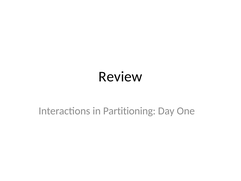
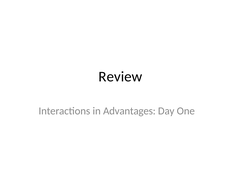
Partitioning: Partitioning -> Advantages
